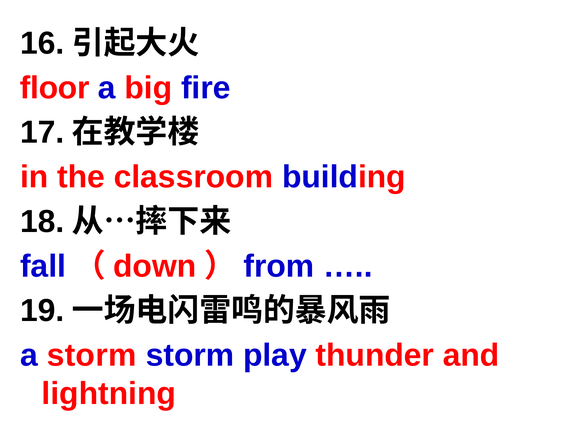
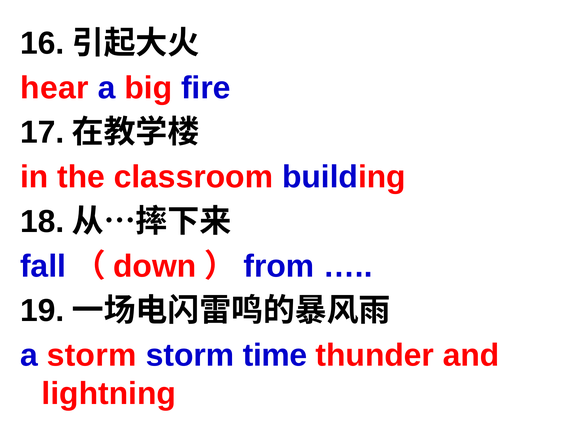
floor: floor -> hear
play: play -> time
